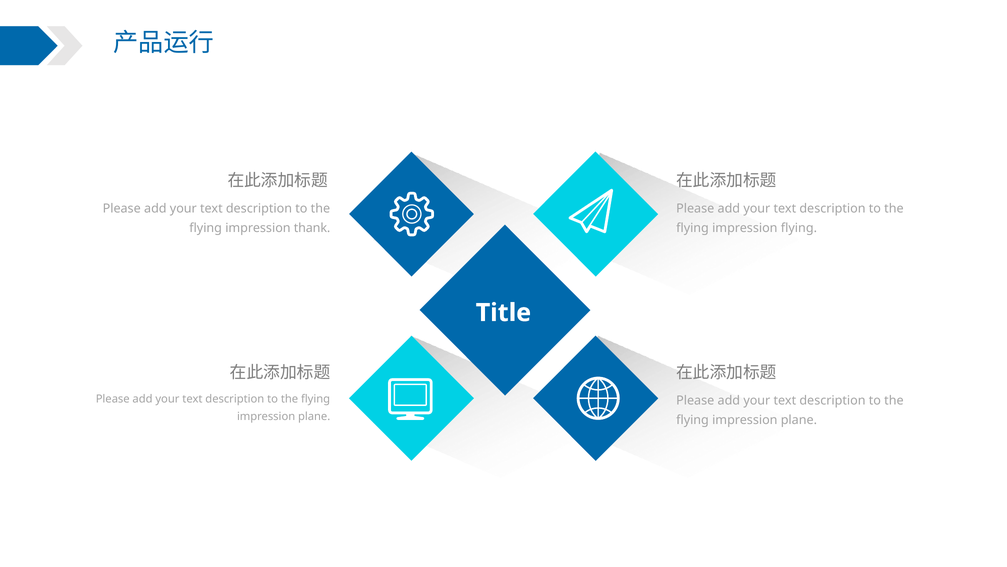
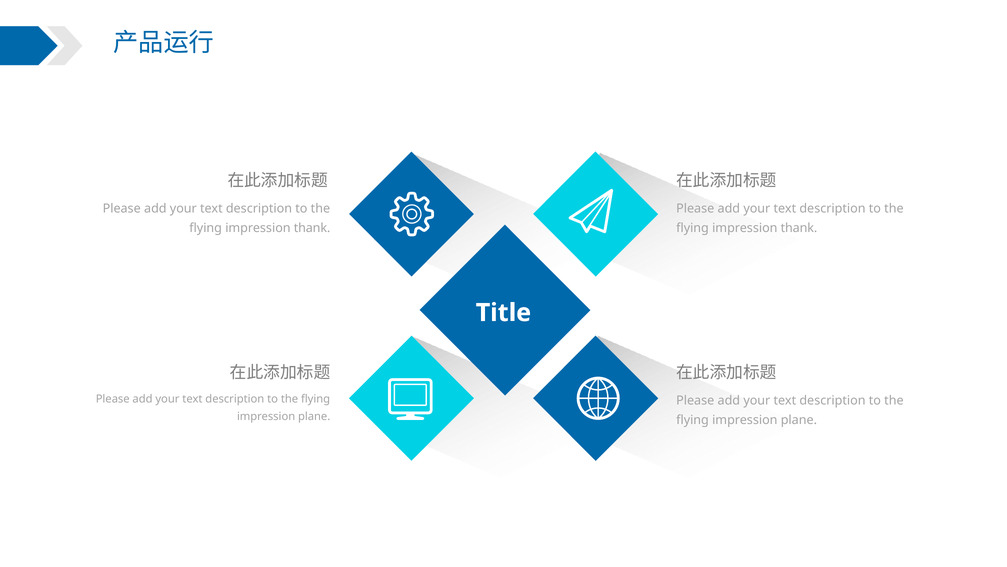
flying at (799, 228): flying -> thank
